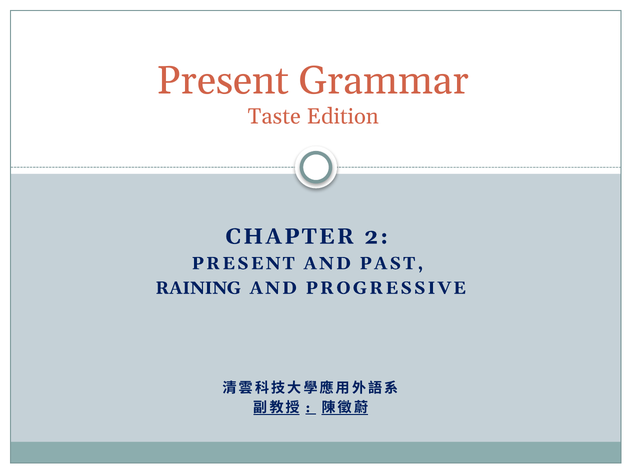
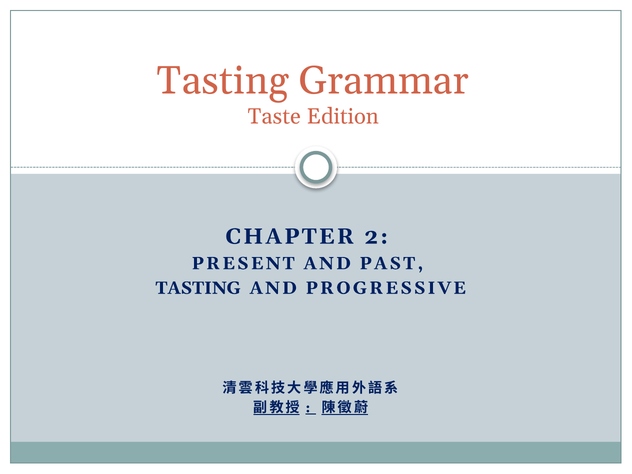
Present at (223, 81): Present -> Tasting
RAINING at (198, 288): RAINING -> TASTING
